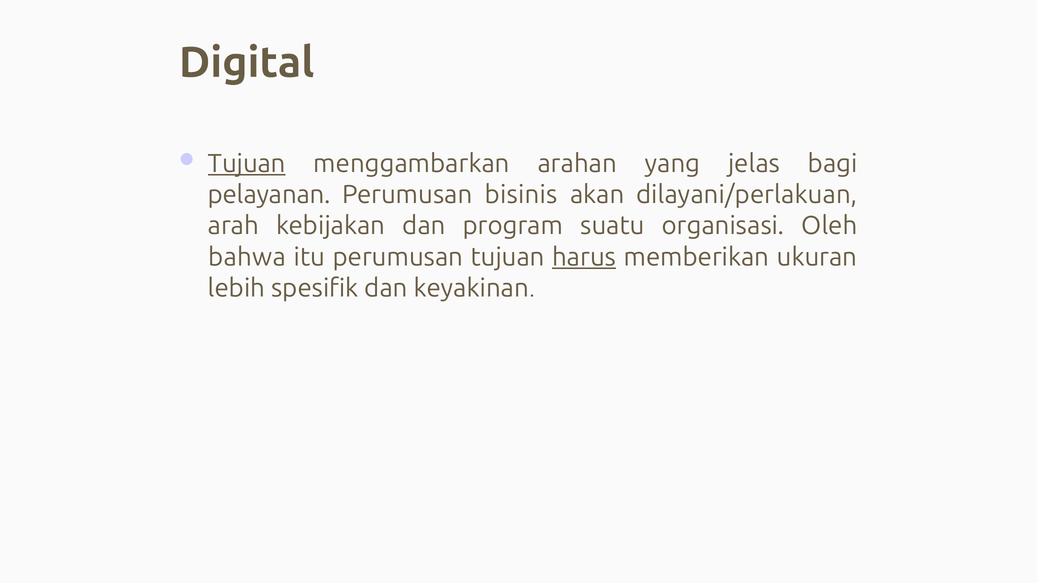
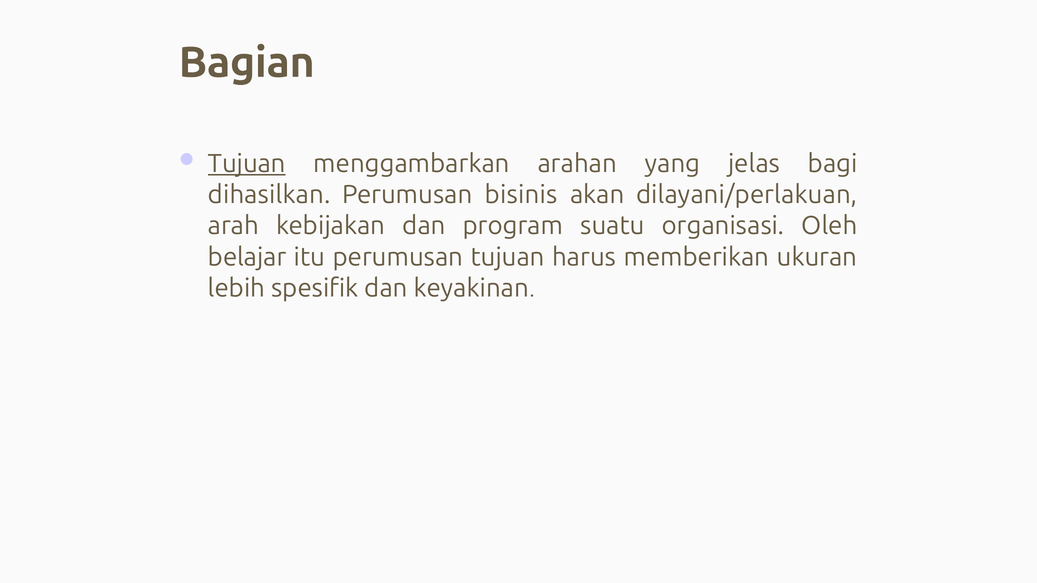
Digital: Digital -> Bagian
pelayanan: pelayanan -> dihasilkan
bahwa: bahwa -> belajar
harus underline: present -> none
